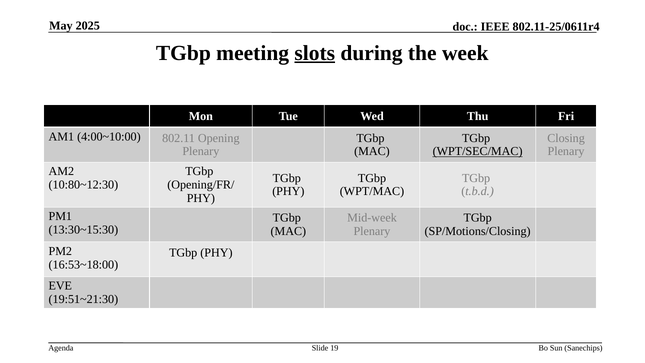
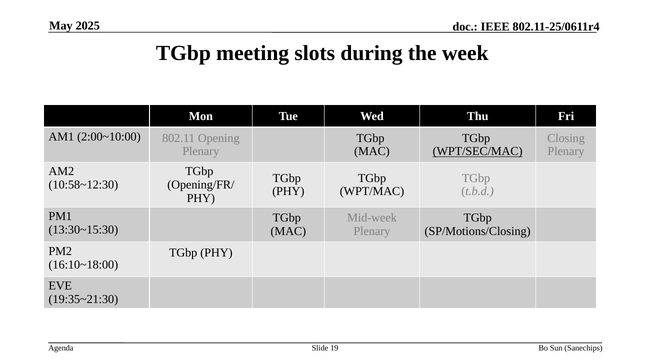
slots underline: present -> none
4:00~10:00: 4:00~10:00 -> 2:00~10:00
10:80~12:30: 10:80~12:30 -> 10:58~12:30
16:53~18:00: 16:53~18:00 -> 16:10~18:00
19:51~21:30: 19:51~21:30 -> 19:35~21:30
